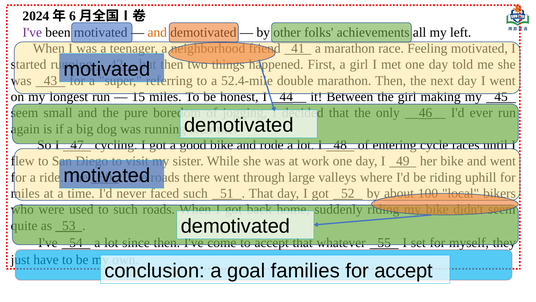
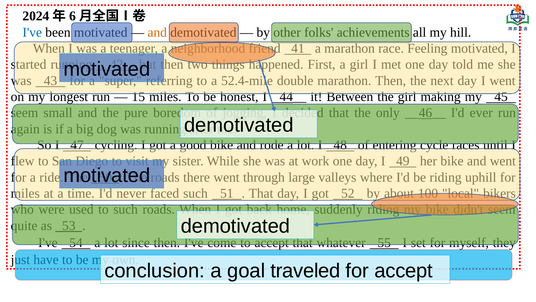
I've at (32, 32) colour: purple -> blue
left: left -> hill
families: families -> traveled
